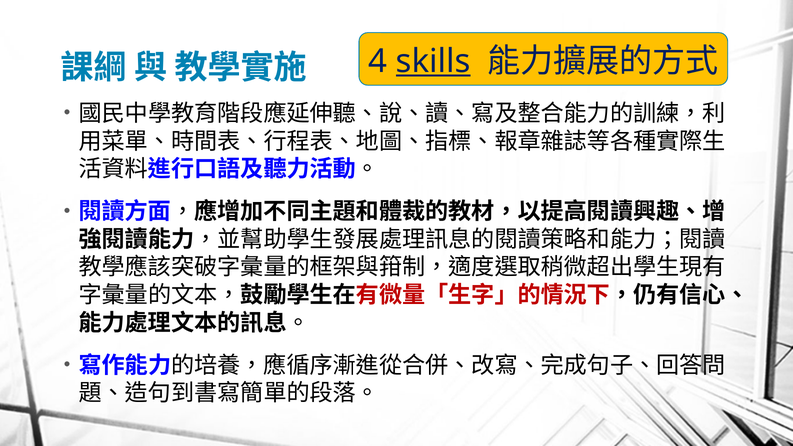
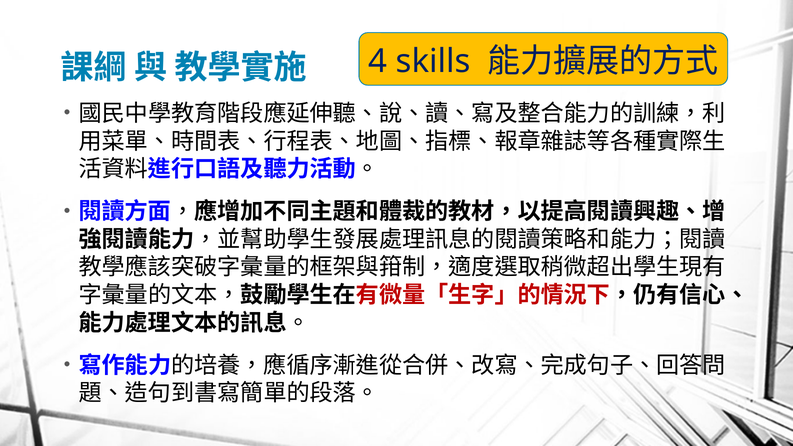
skills underline: present -> none
